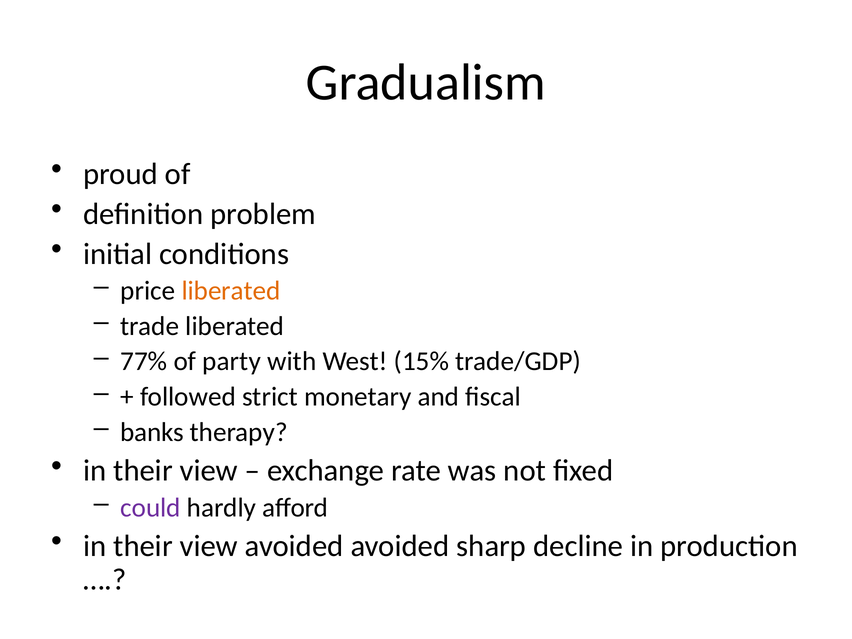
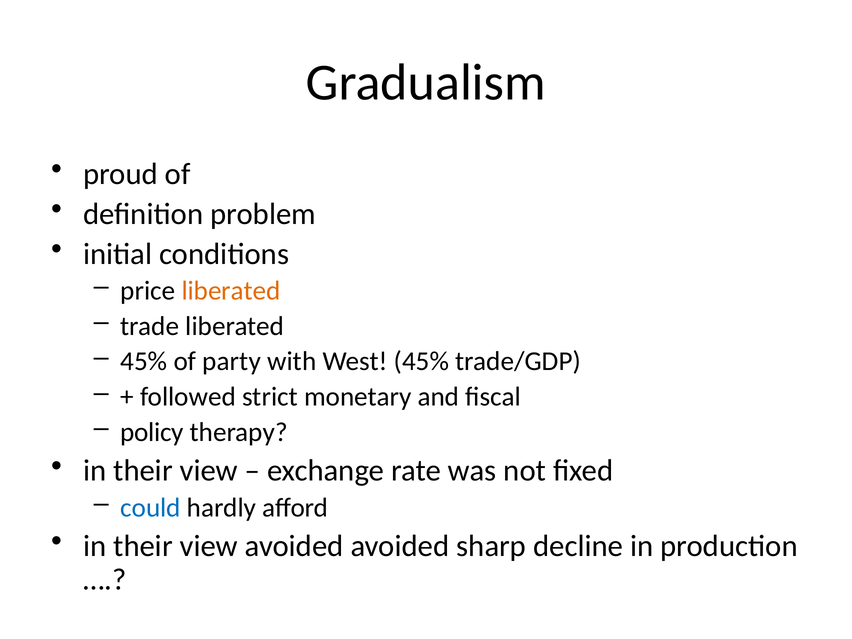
77% at (144, 362): 77% -> 45%
West 15%: 15% -> 45%
banks: banks -> policy
could colour: purple -> blue
